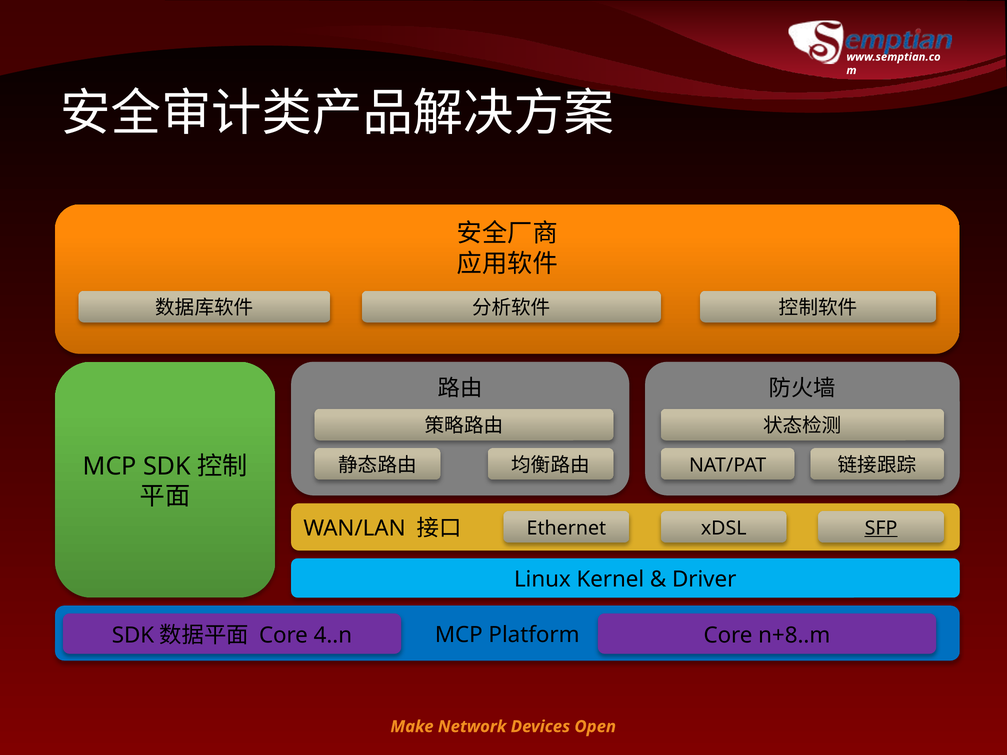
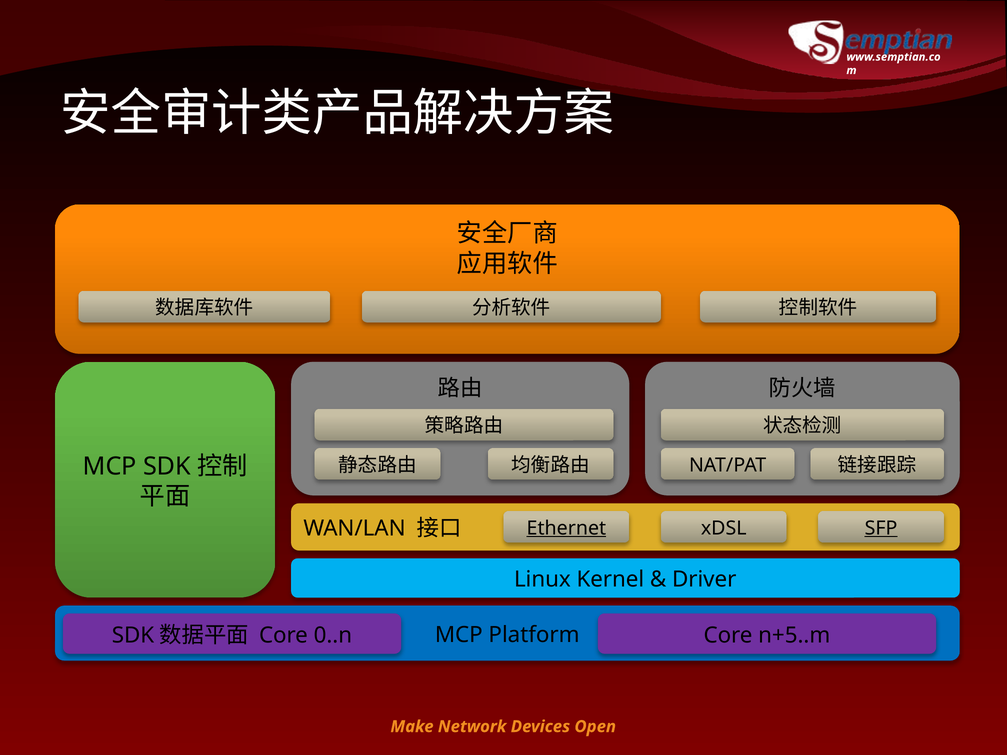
Ethernet underline: none -> present
4..n: 4..n -> 0..n
n+8..m: n+8..m -> n+5..m
